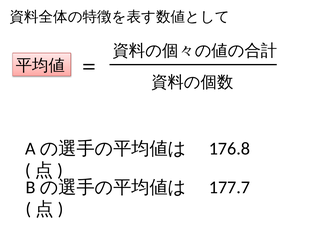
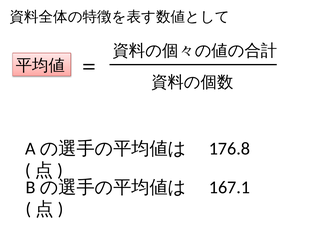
177.7: 177.7 -> 167.1
